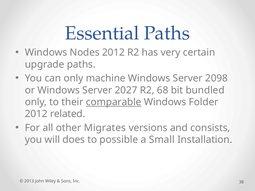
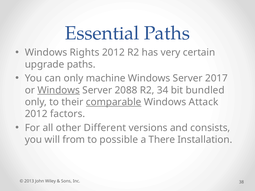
Nodes: Nodes -> Rights
2098: 2098 -> 2017
Windows at (59, 90) underline: none -> present
2027: 2027 -> 2088
68: 68 -> 34
Folder: Folder -> Attack
related: related -> factors
Migrates: Migrates -> Different
does: does -> from
Small: Small -> There
